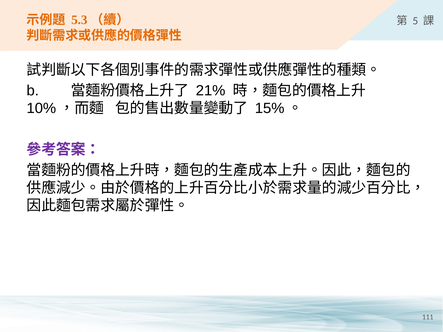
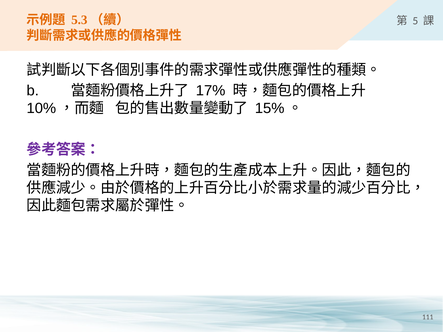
21%: 21% -> 17%
